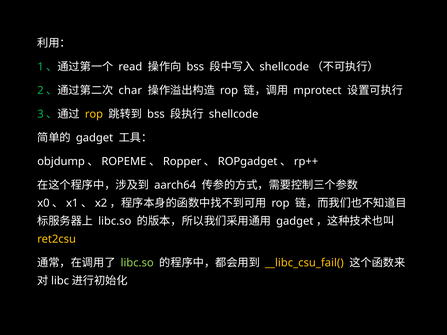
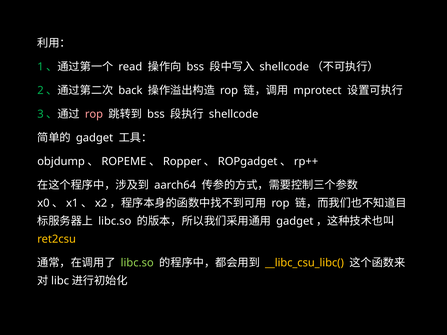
char: char -> back
rop at (94, 114) colour: yellow -> pink
__libc_csu_fail(: __libc_csu_fail( -> __libc_csu_libc(
